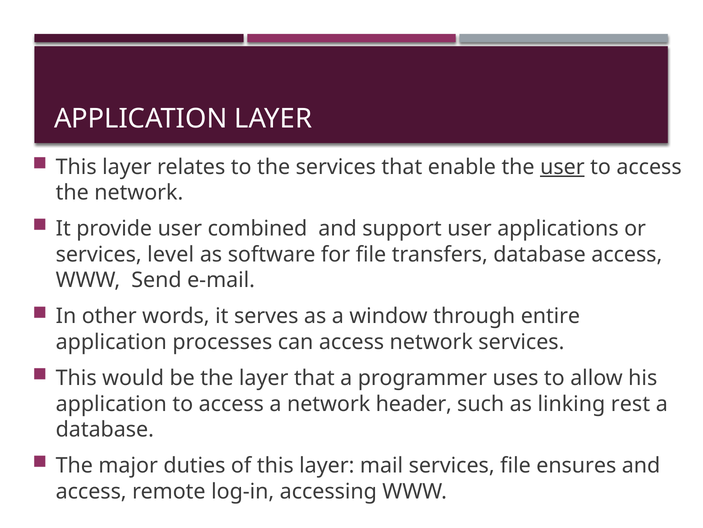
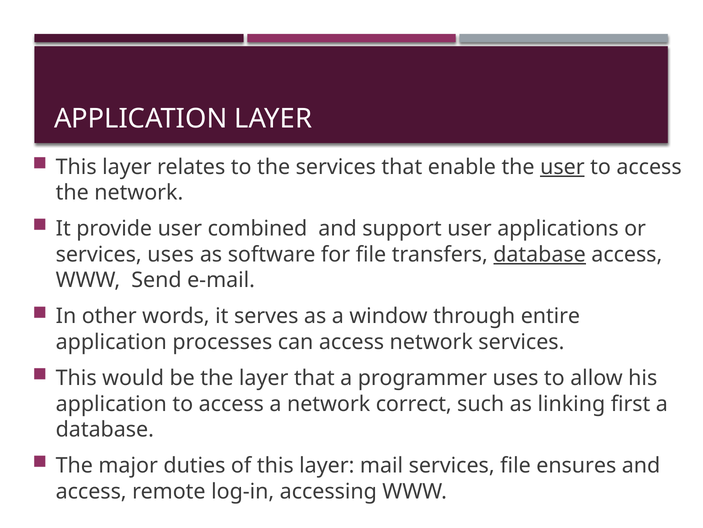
services level: level -> uses
database at (540, 254) underline: none -> present
header: header -> correct
rest: rest -> first
